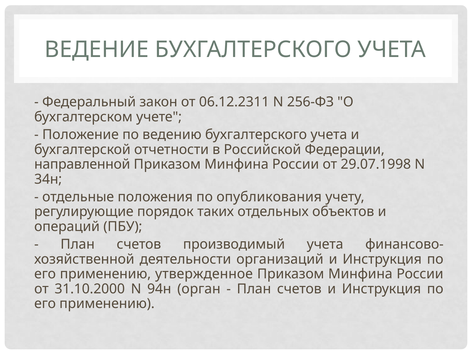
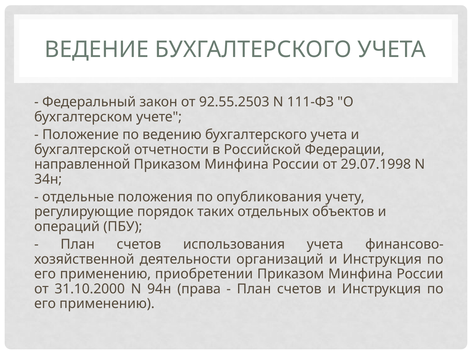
06.12.2311: 06.12.2311 -> 92.55.2503
256-ФЗ: 256-ФЗ -> 111-ФЗ
производимый: производимый -> использования
утвержденное: утвержденное -> приобретении
орган: орган -> права
